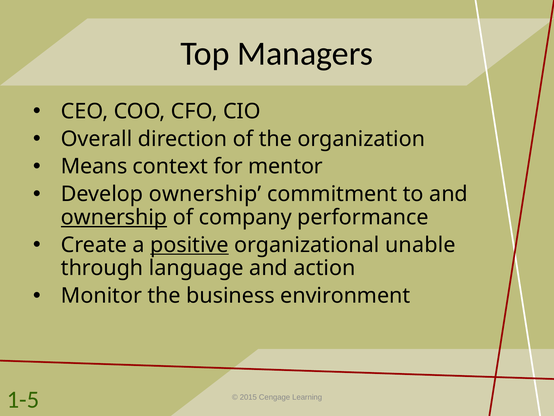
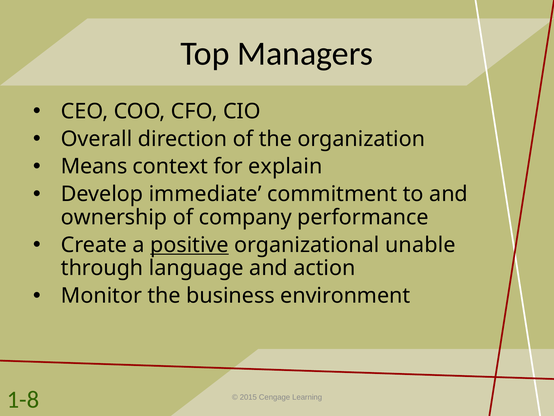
mentor: mentor -> explain
Develop ownership: ownership -> immediate
ownership at (114, 217) underline: present -> none
1-5: 1-5 -> 1-8
